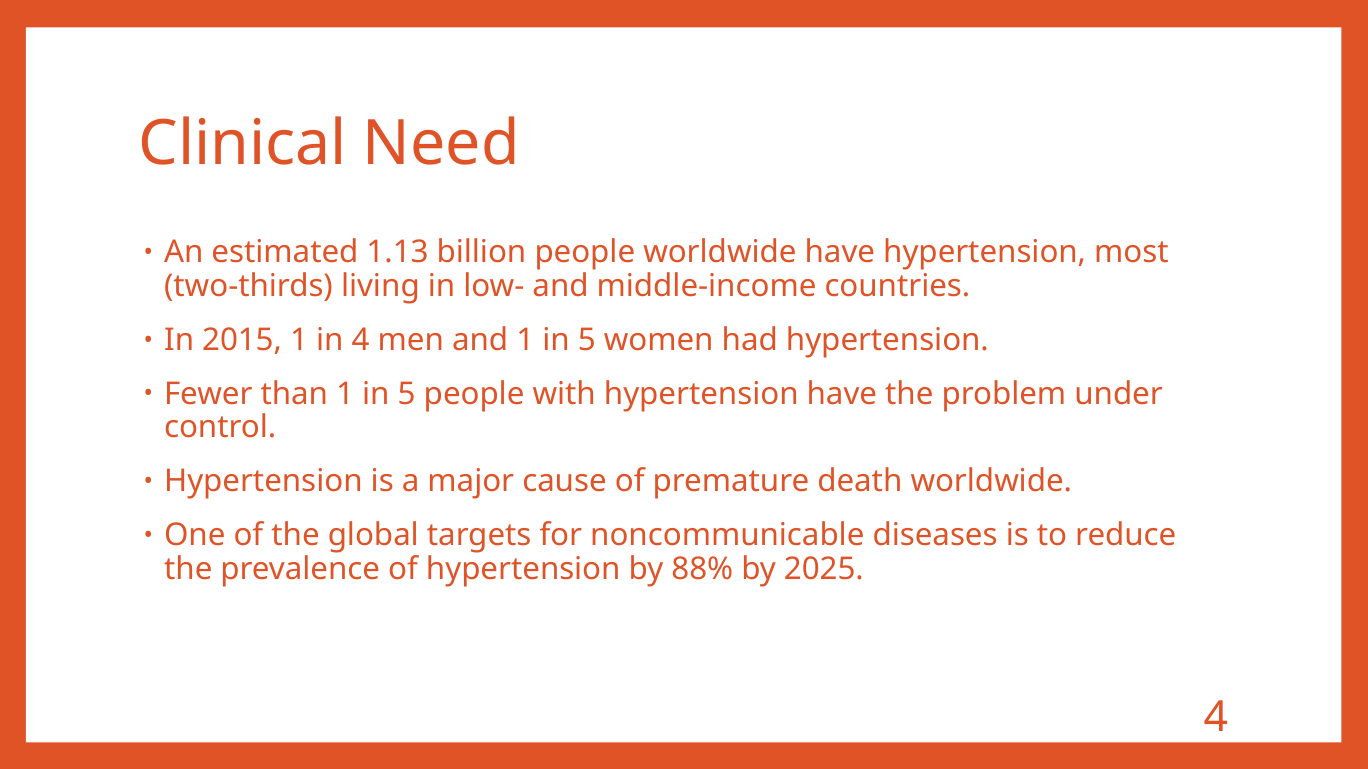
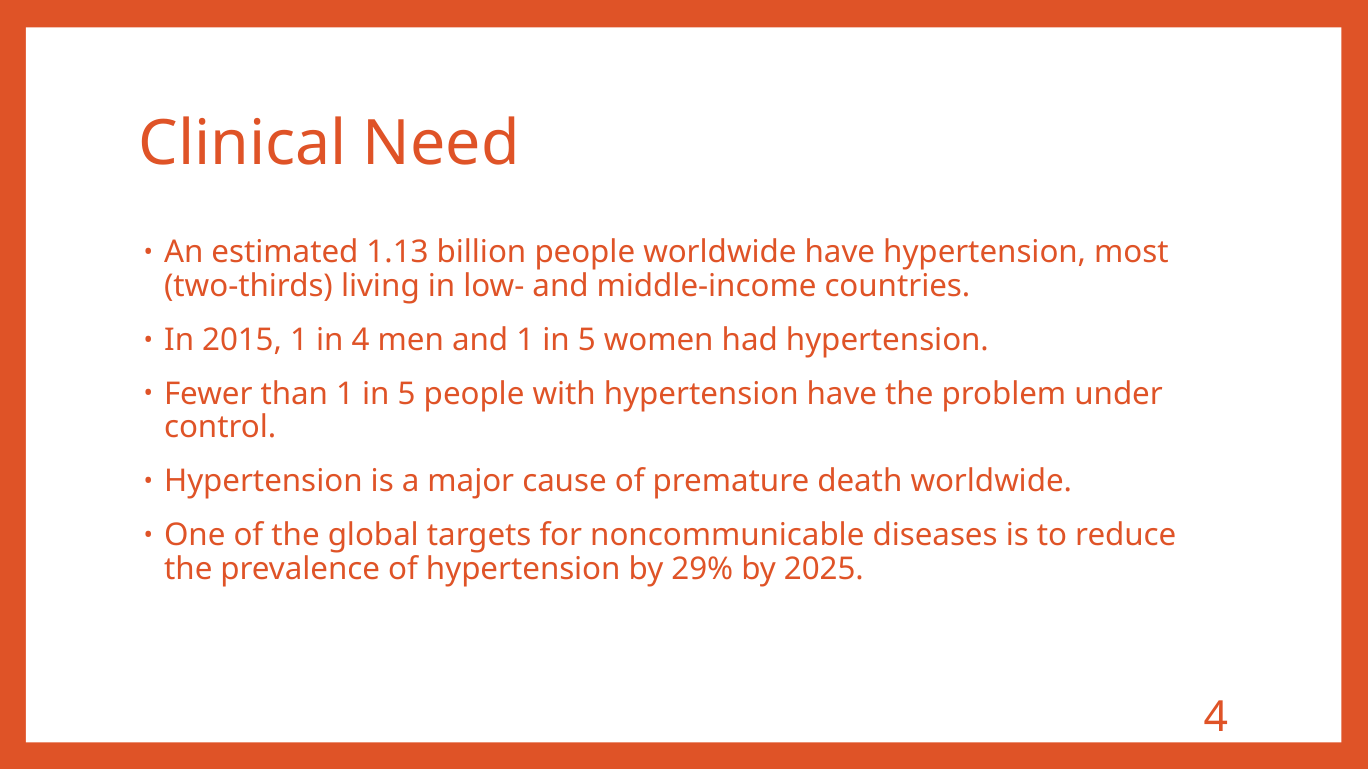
88%: 88% -> 29%
